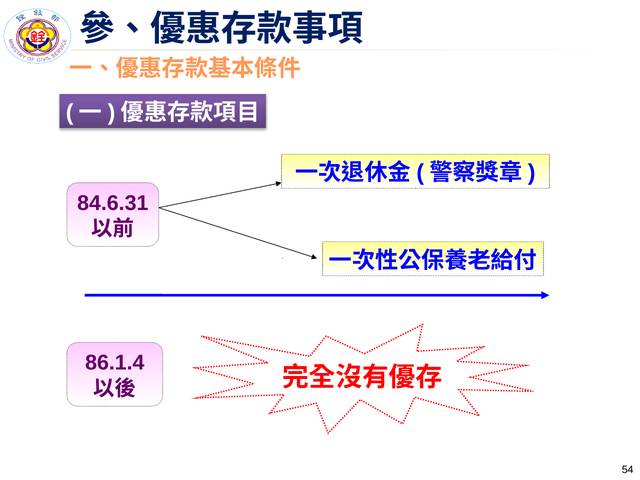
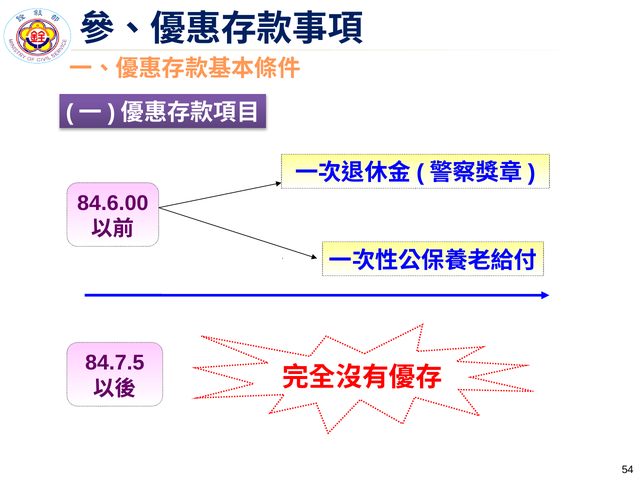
84.6.31: 84.6.31 -> 84.6.00
86.1.4: 86.1.4 -> 84.7.5
